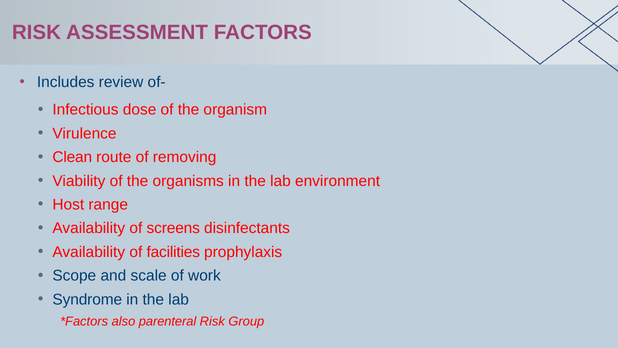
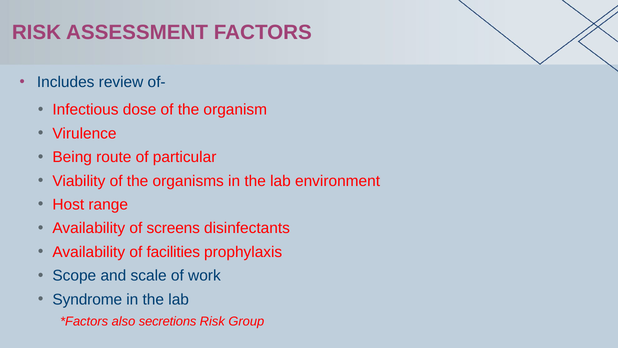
Clean: Clean -> Being
removing: removing -> particular
parenteral: parenteral -> secretions
